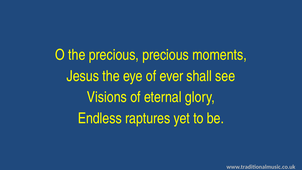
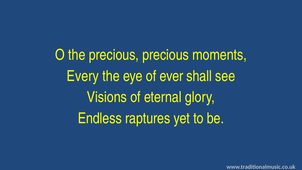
Jesus: Jesus -> Every
